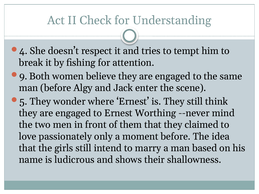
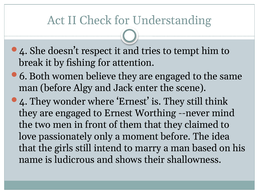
9: 9 -> 6
5 at (23, 102): 5 -> 4
